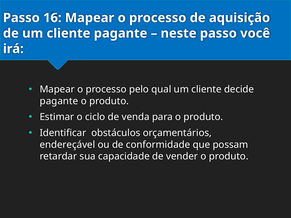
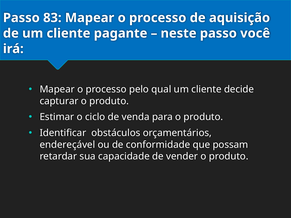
16: 16 -> 83
pagante at (59, 101): pagante -> capturar
